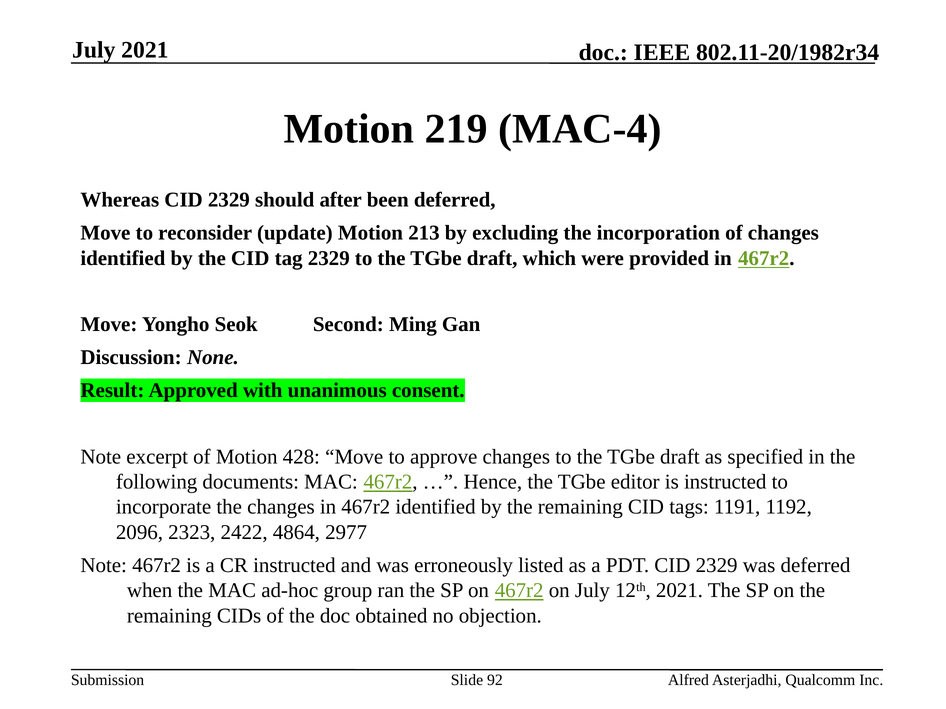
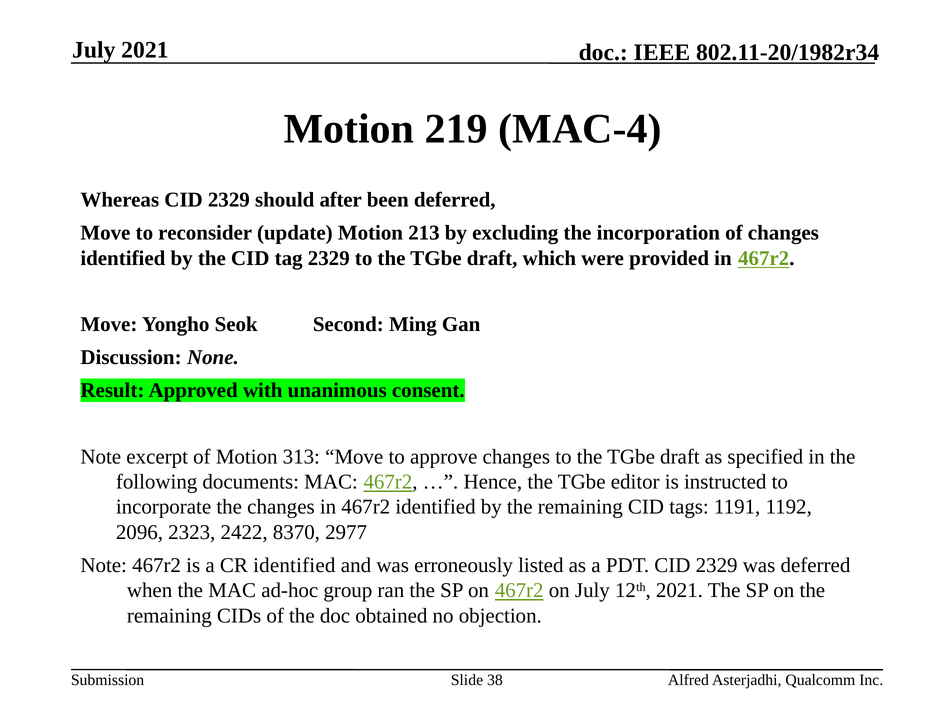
428: 428 -> 313
4864: 4864 -> 8370
CR instructed: instructed -> identified
92: 92 -> 38
